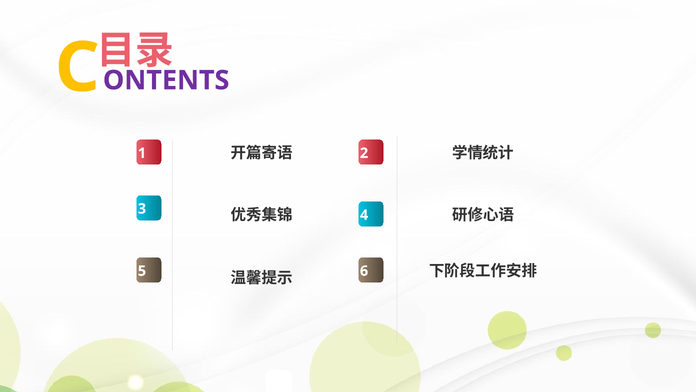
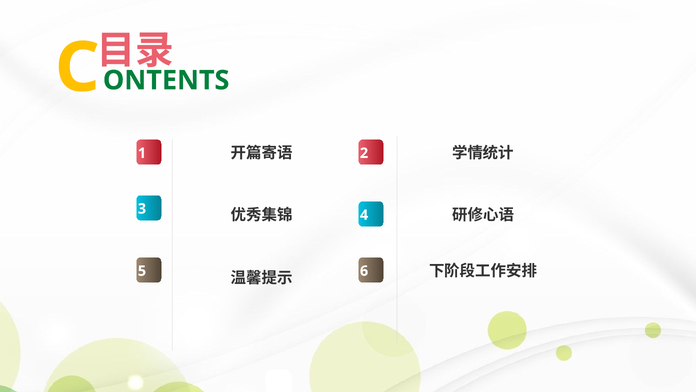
ONTENTS colour: purple -> green
